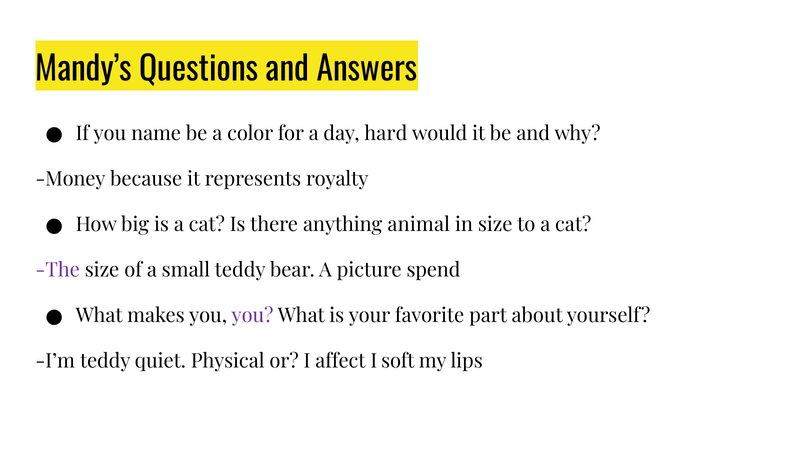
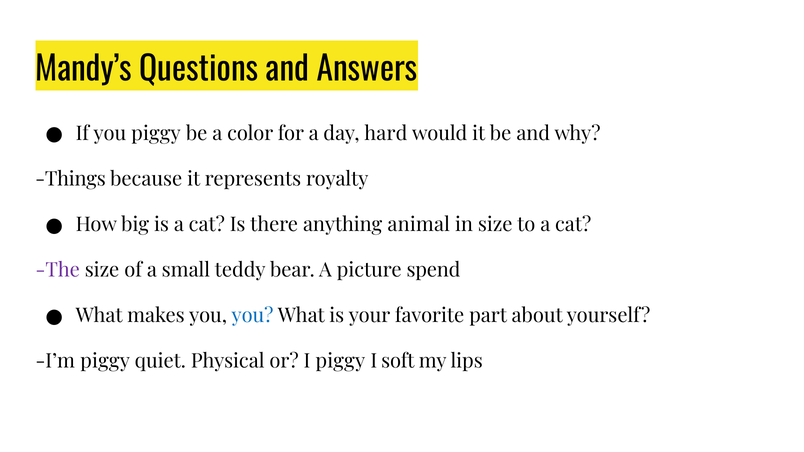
you name: name -> piggy
Money: Money -> Things
you at (253, 316) colour: purple -> blue
I’m teddy: teddy -> piggy
I affect: affect -> piggy
